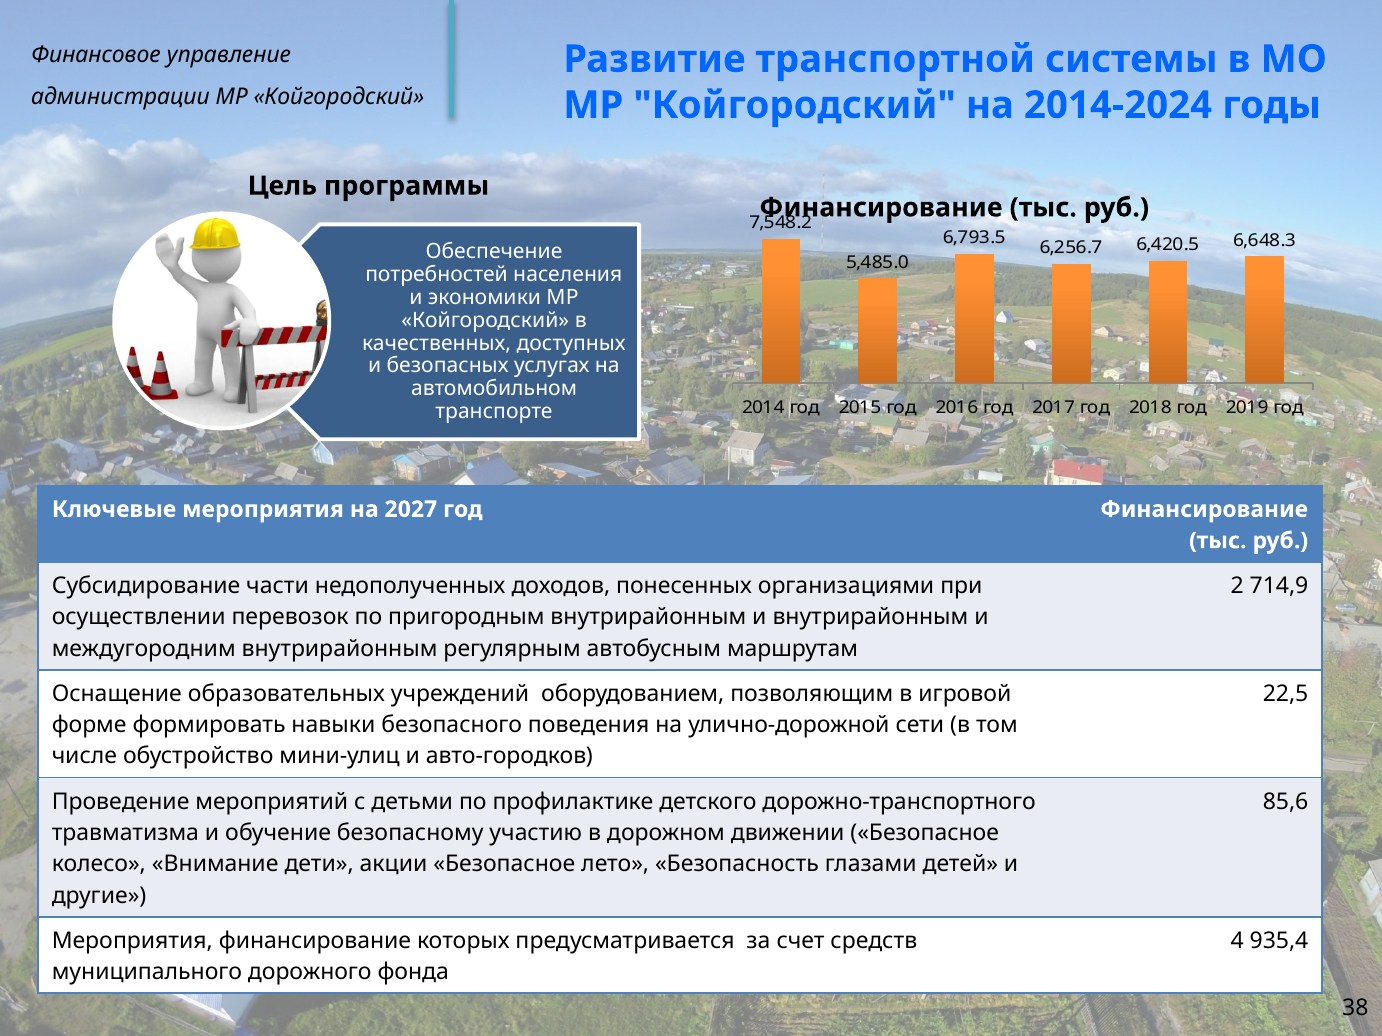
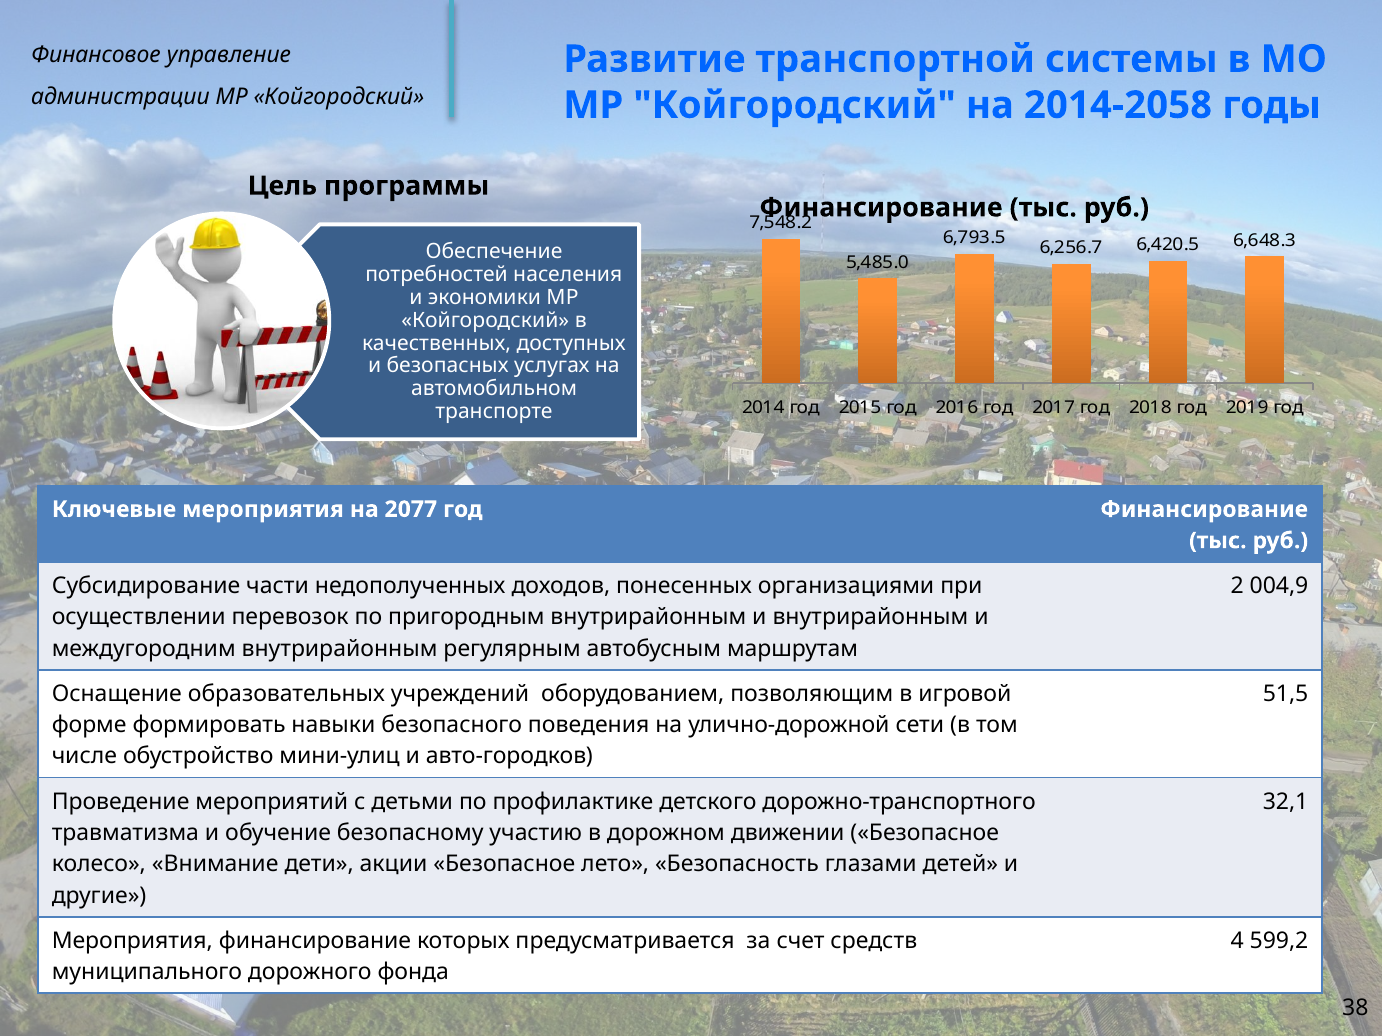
2014-2024: 2014-2024 -> 2014-2058
2027: 2027 -> 2077
714,9: 714,9 -> 004,9
22,5: 22,5 -> 51,5
85,6: 85,6 -> 32,1
935,4: 935,4 -> 599,2
